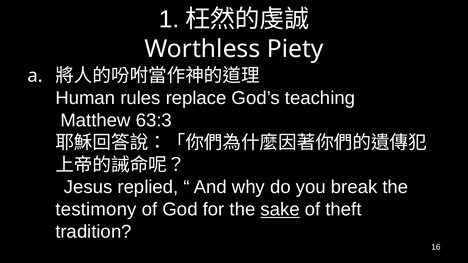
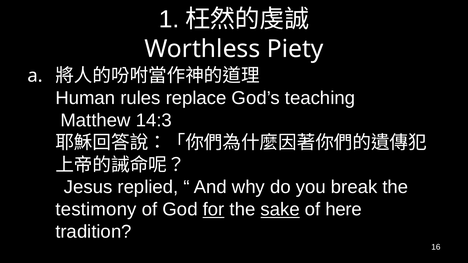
63:3: 63:3 -> 14:3
for underline: none -> present
theft: theft -> here
